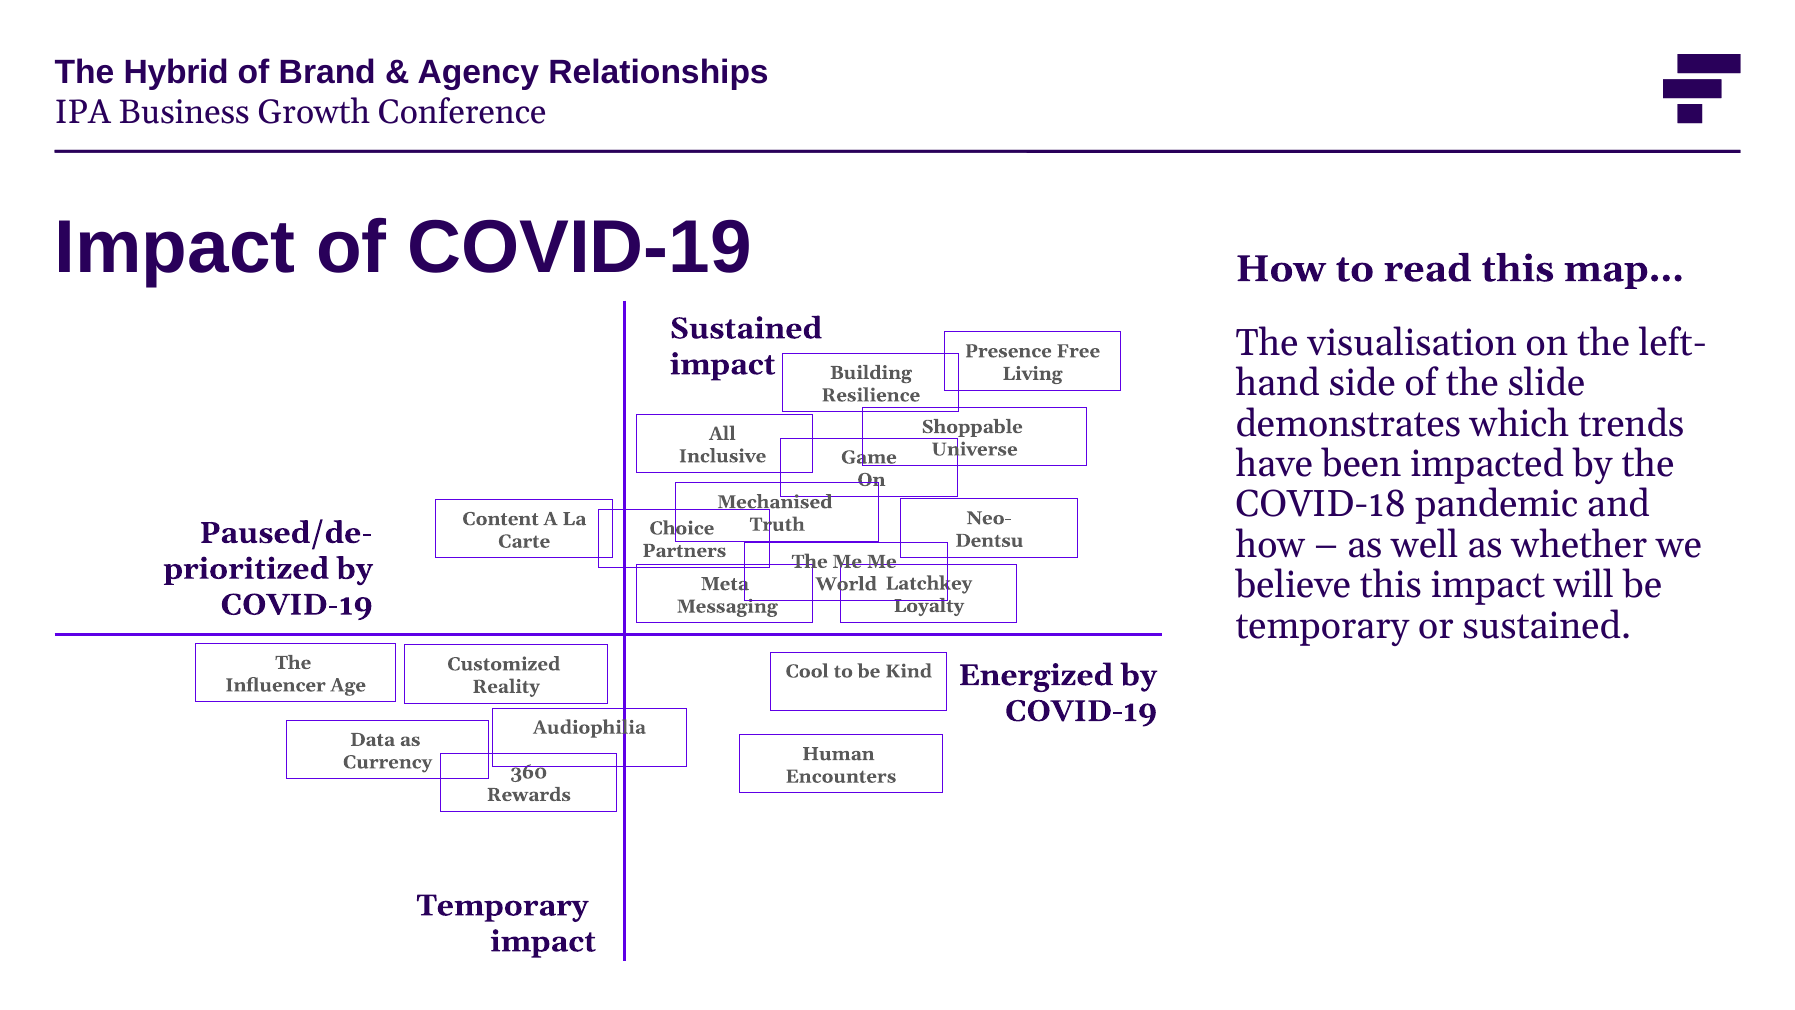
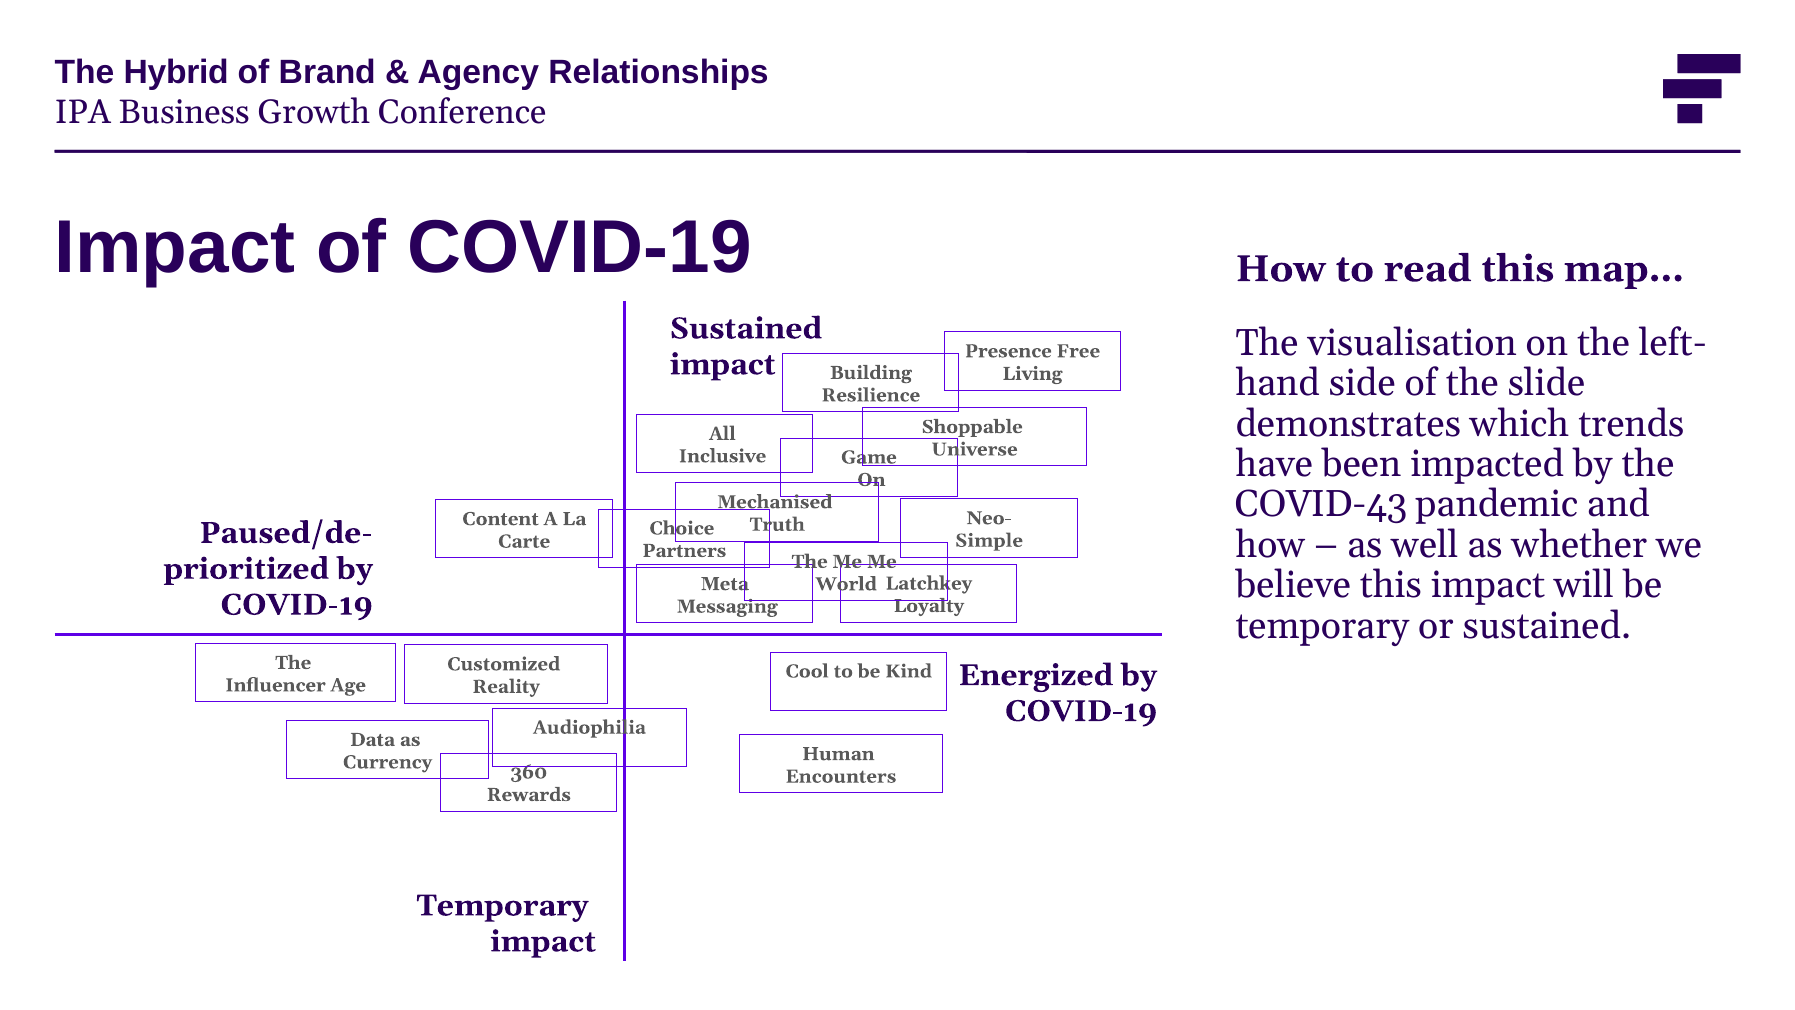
COVID-18: COVID-18 -> COVID-43
Dentsu: Dentsu -> Simple
